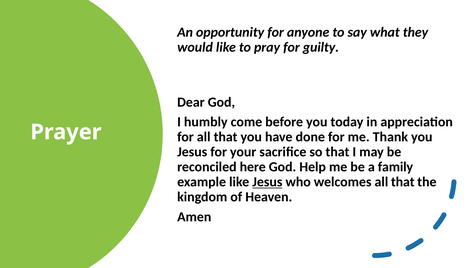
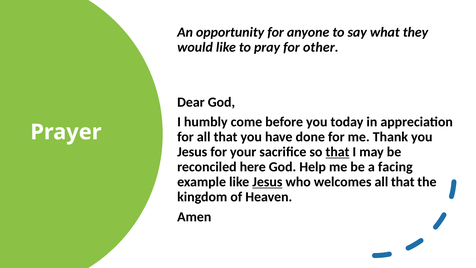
guilty: guilty -> other
that at (337, 152) underline: none -> present
family: family -> facing
